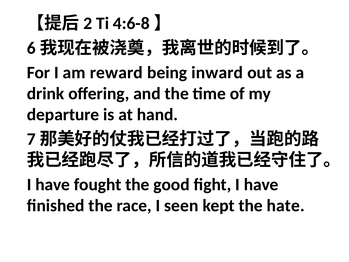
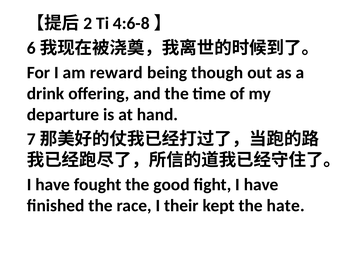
inward: inward -> though
seen: seen -> their
